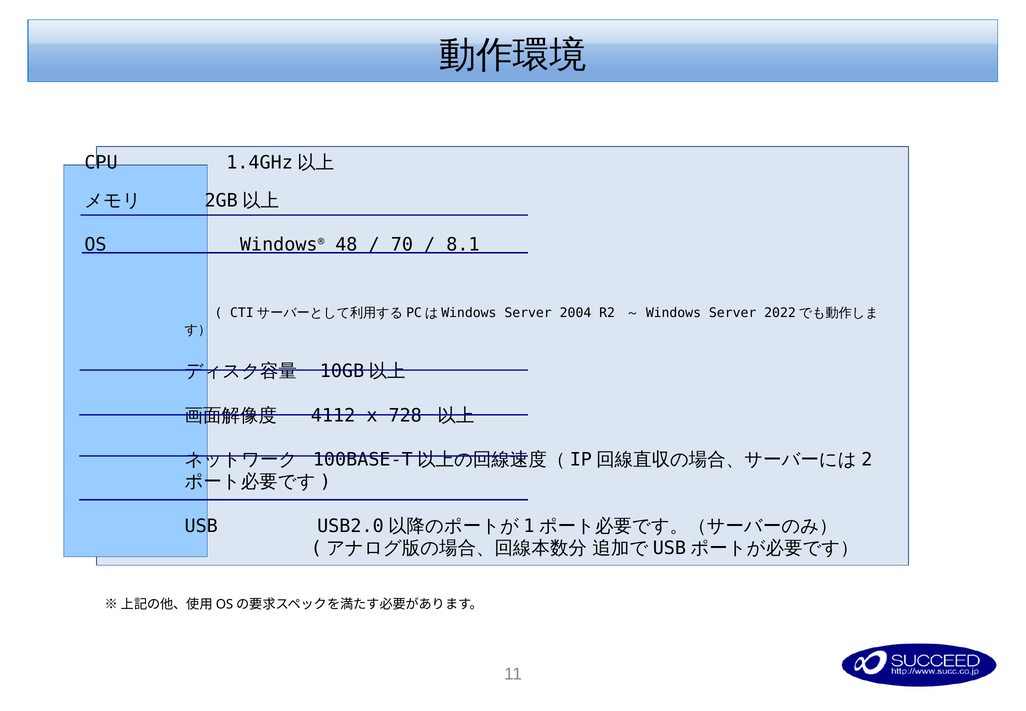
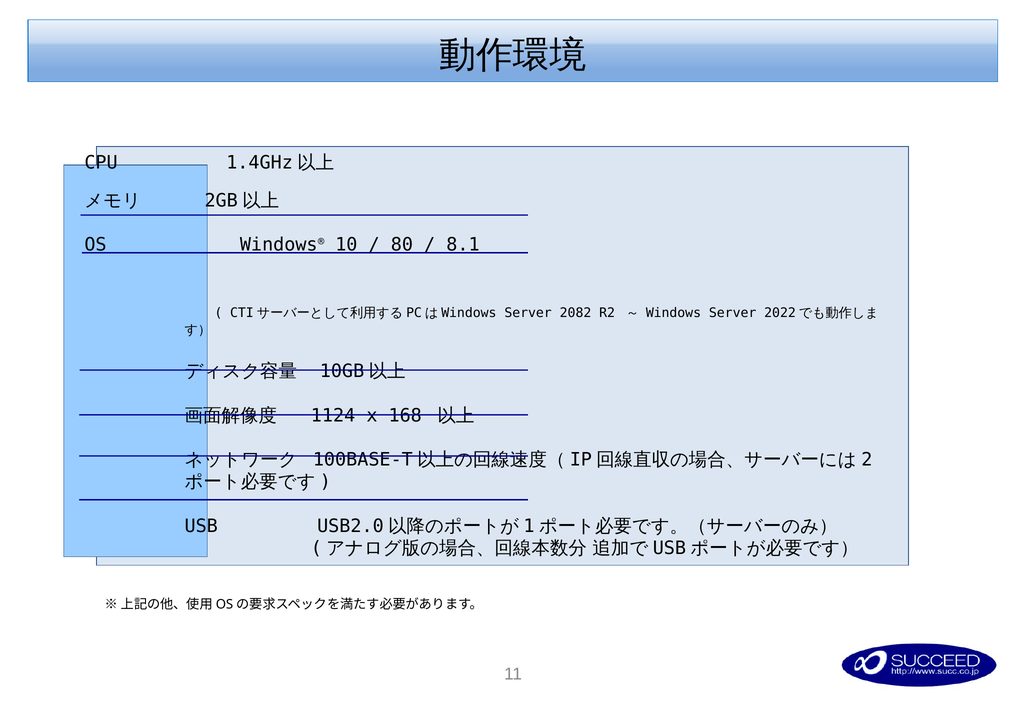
48: 48 -> 10
70: 70 -> 80
2004: 2004 -> 2082
4112: 4112 -> 1124
728: 728 -> 168
